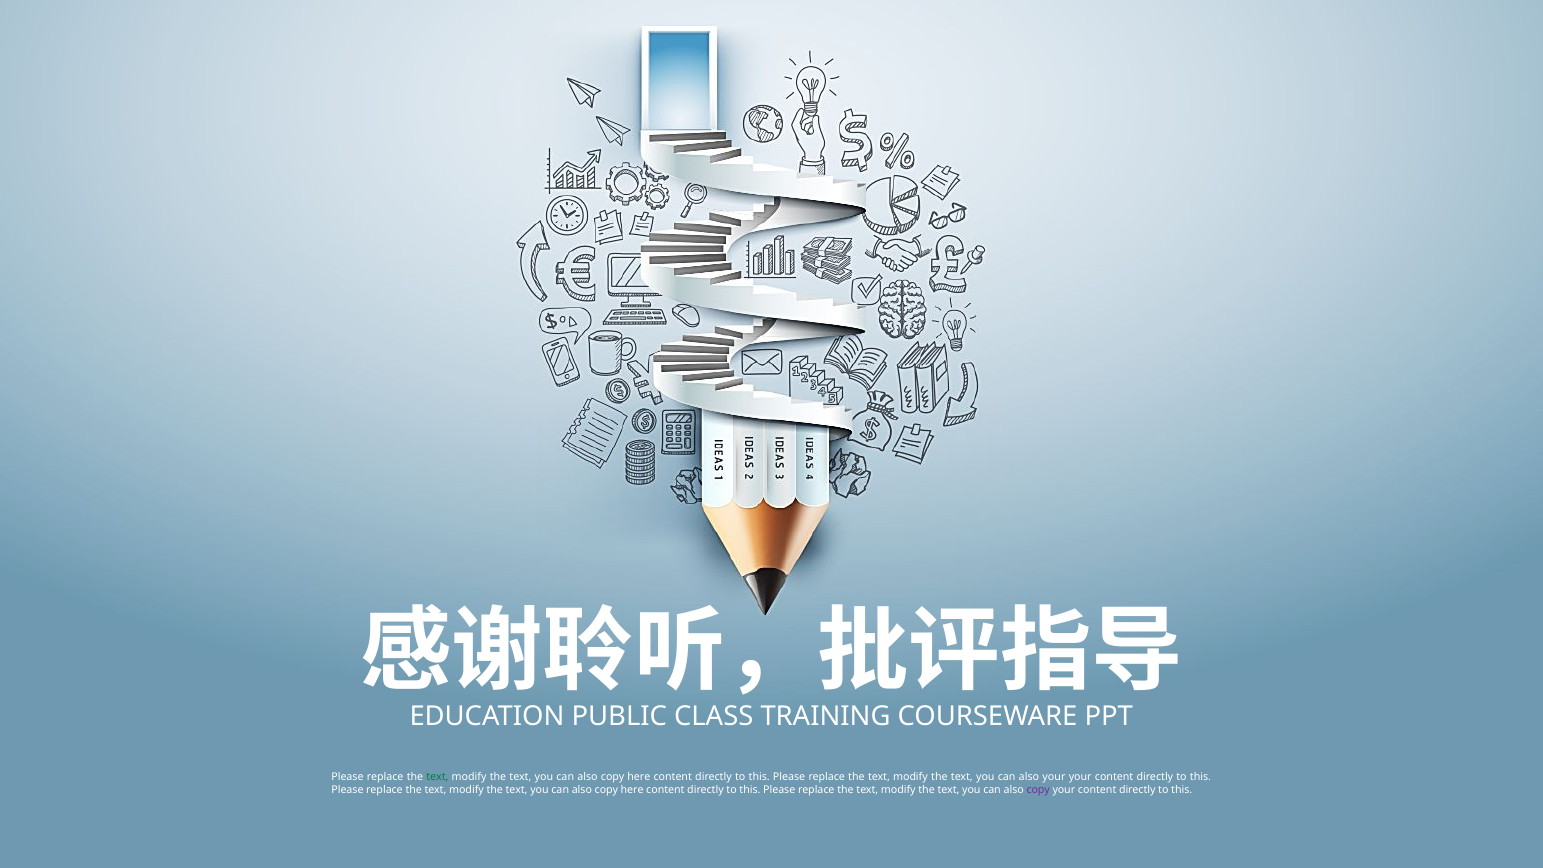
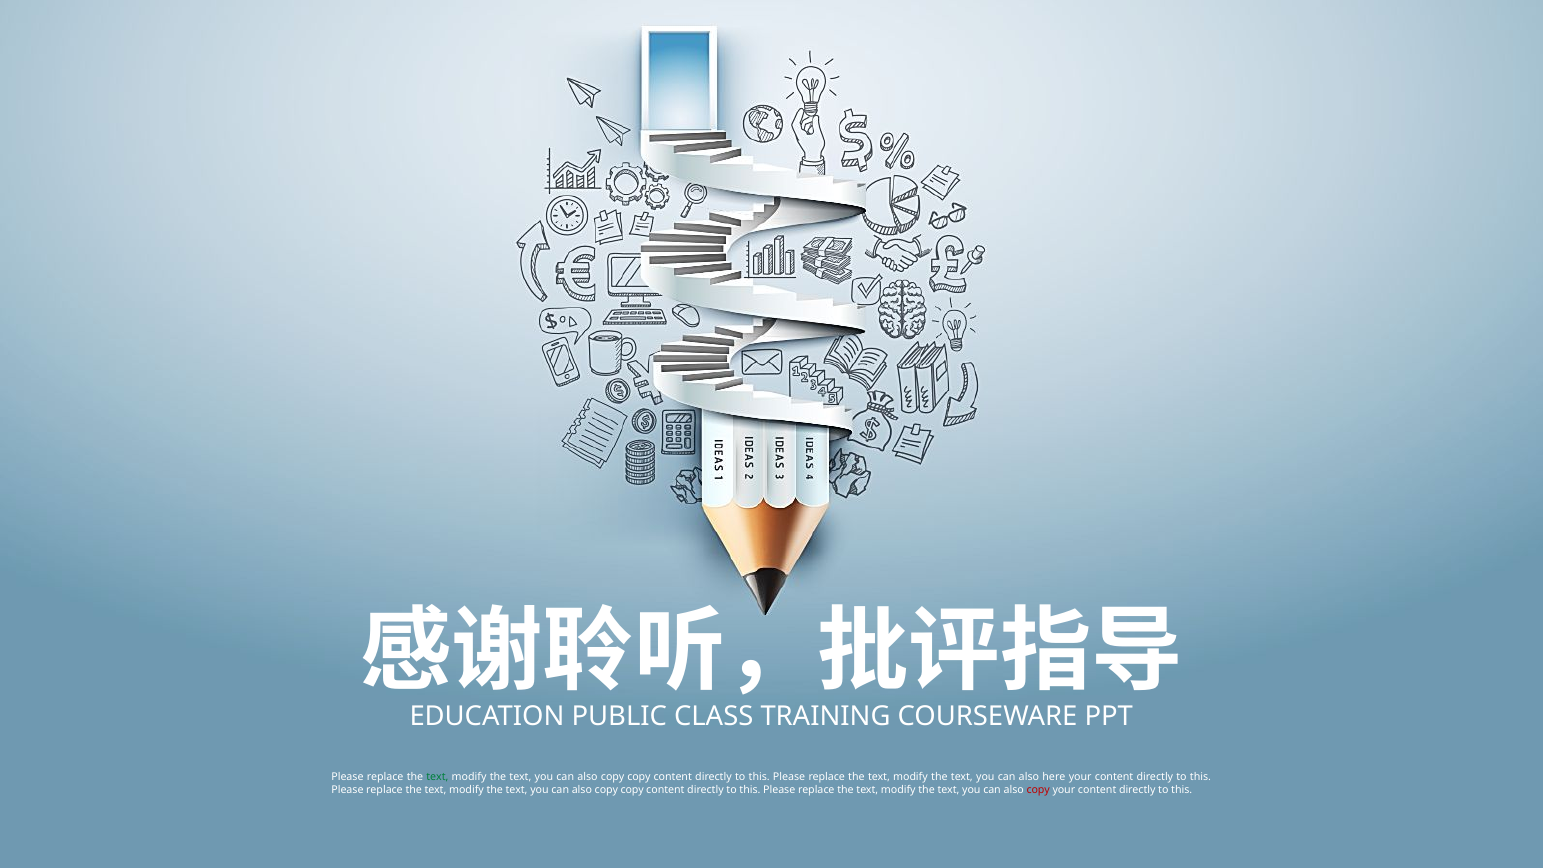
here at (639, 777): here -> copy
also your: your -> here
here at (632, 790): here -> copy
copy at (1038, 790) colour: purple -> red
